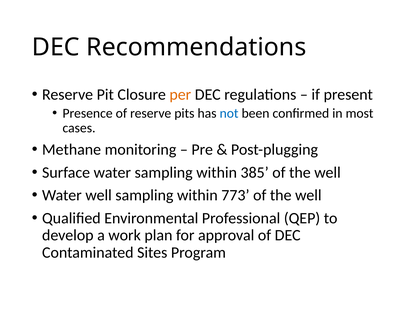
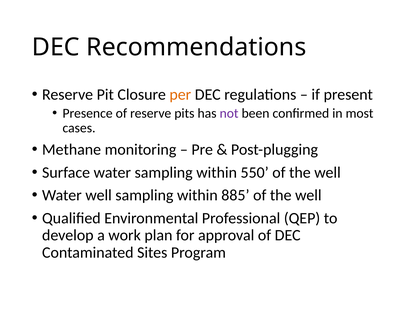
not colour: blue -> purple
385: 385 -> 550
773: 773 -> 885
